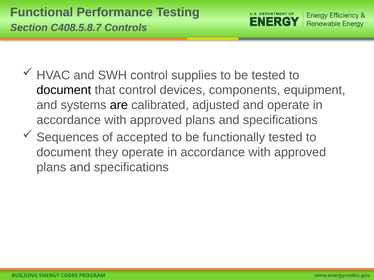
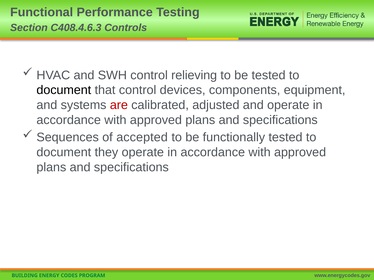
C408.5.8.7: C408.5.8.7 -> C408.4.6.3
supplies: supplies -> relieving
are colour: black -> red
